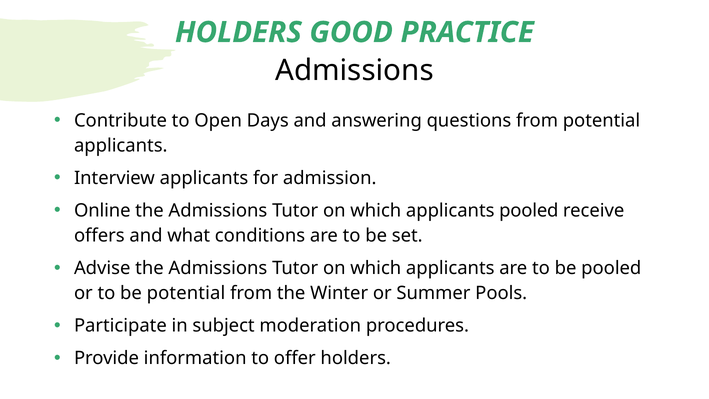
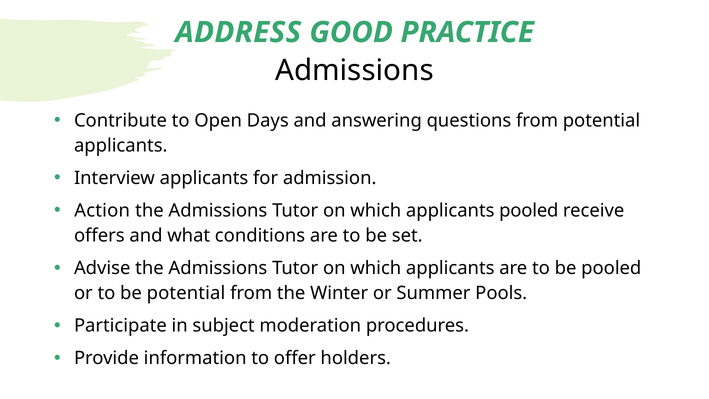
HOLDERS at (238, 32): HOLDERS -> ADDRESS
Online: Online -> Action
